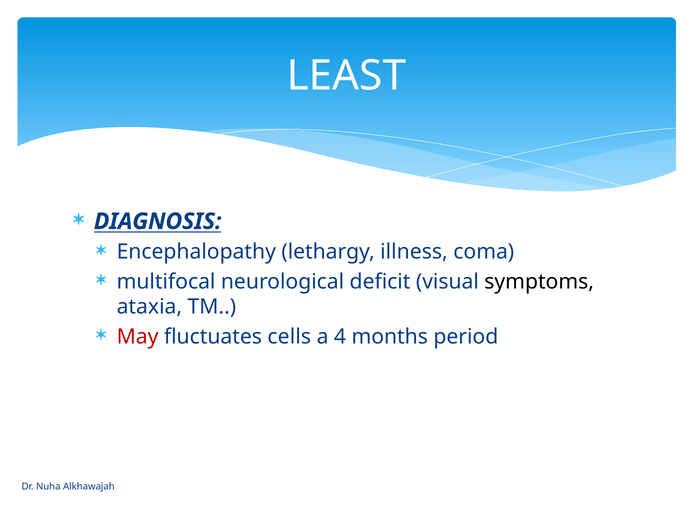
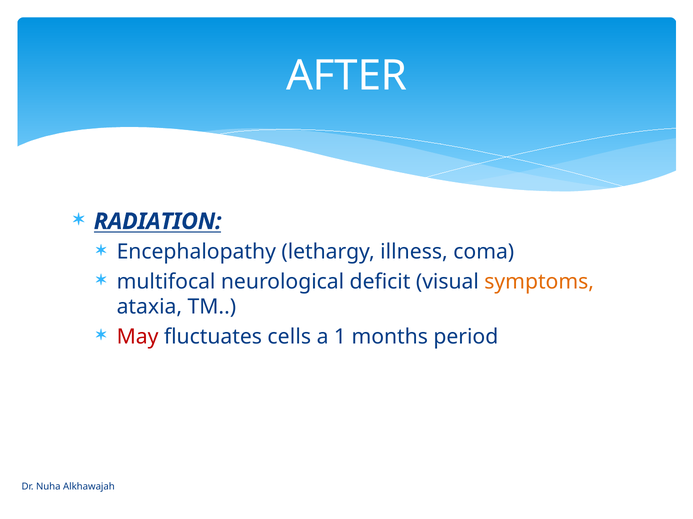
LEAST: LEAST -> AFTER
DIAGNOSIS: DIAGNOSIS -> RADIATION
symptoms colour: black -> orange
4: 4 -> 1
